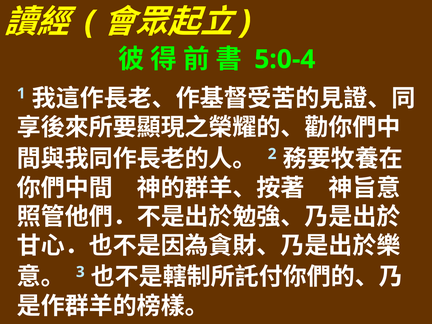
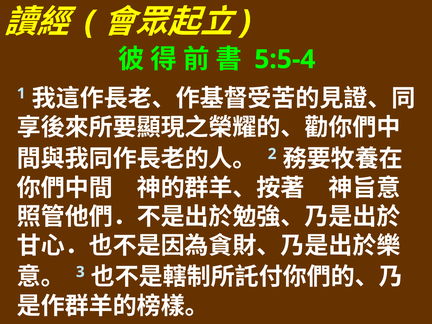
5:0-4: 5:0-4 -> 5:5-4
